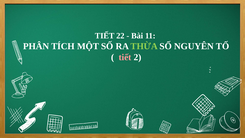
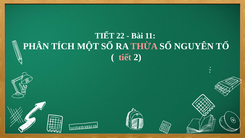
THỪA colour: light green -> pink
